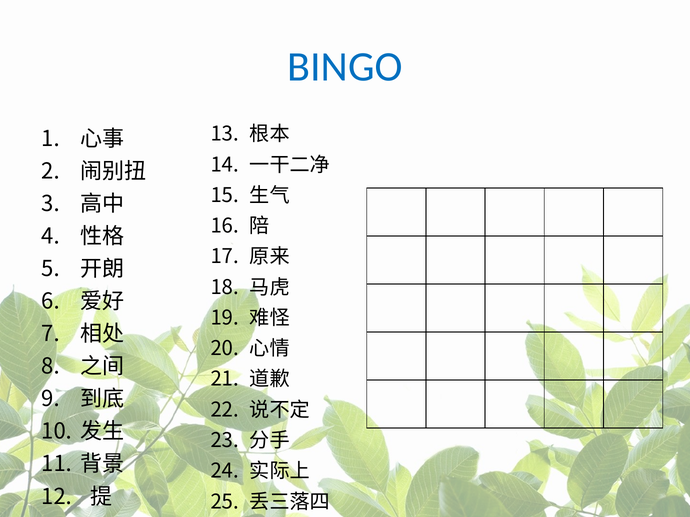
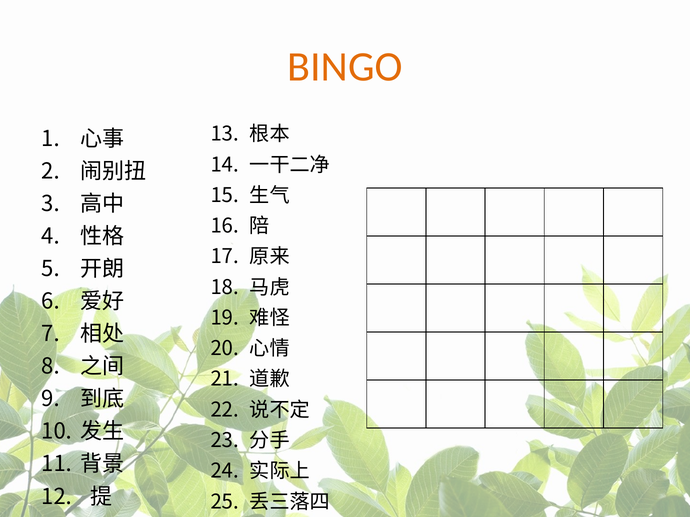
BINGO colour: blue -> orange
